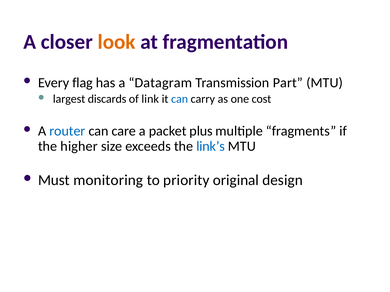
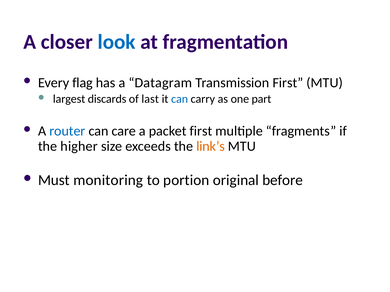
look colour: orange -> blue
Transmission Part: Part -> First
link: link -> last
cost: cost -> part
packet plus: plus -> first
link’s colour: blue -> orange
priority: priority -> portion
design: design -> before
